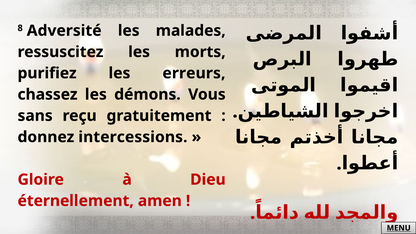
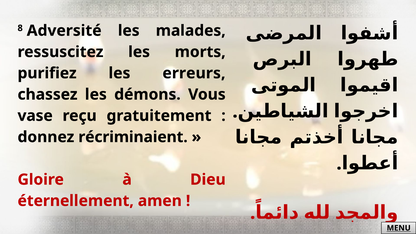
sans: sans -> vase
intercessions: intercessions -> récriminaient
